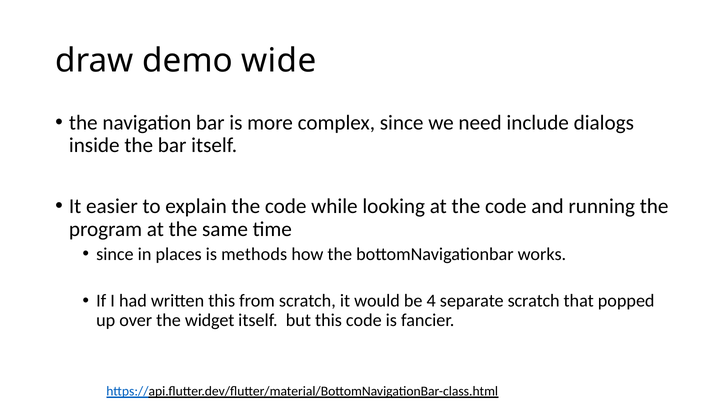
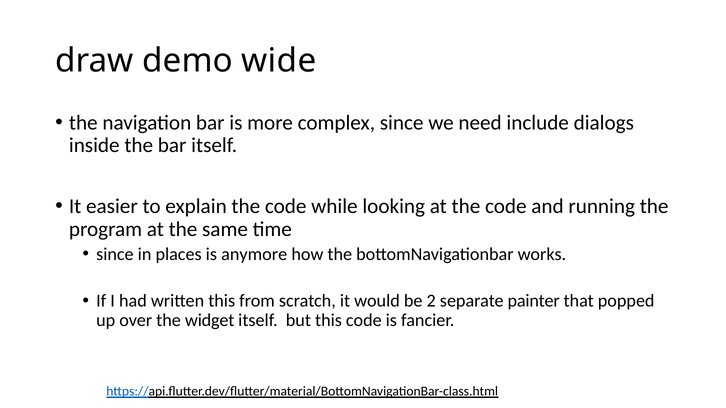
methods: methods -> anymore
4: 4 -> 2
separate scratch: scratch -> painter
